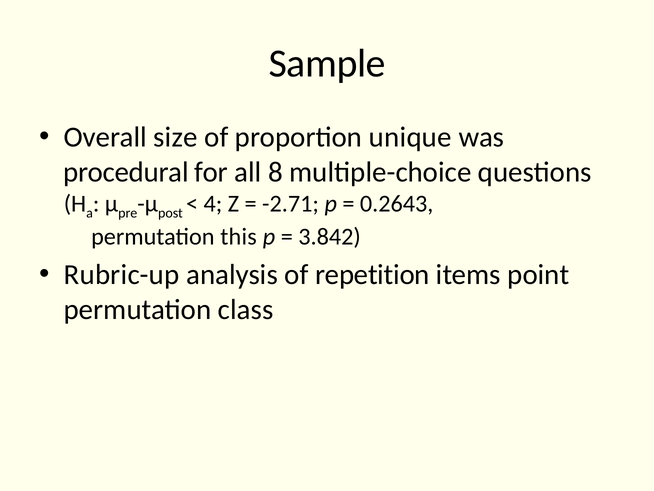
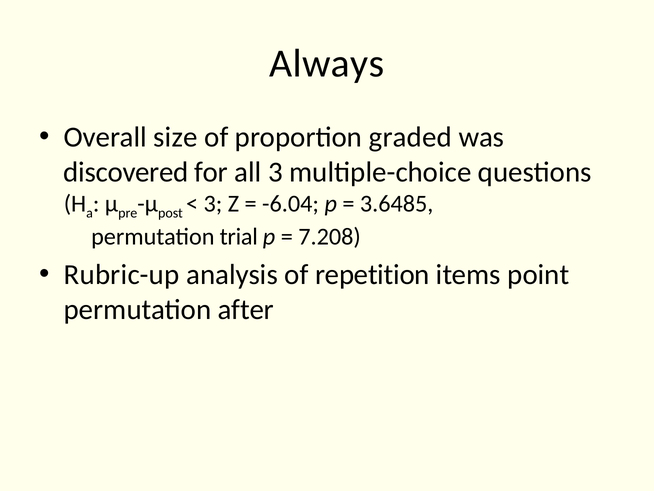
Sample: Sample -> Always
unique: unique -> graded
procedural: procedural -> discovered
all 8: 8 -> 3
4 at (213, 203): 4 -> 3
-2.71: -2.71 -> -6.04
0.2643: 0.2643 -> 3.6485
this: this -> trial
3.842: 3.842 -> 7.208
class: class -> after
